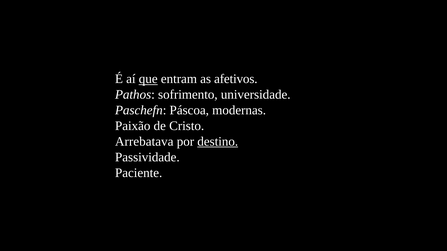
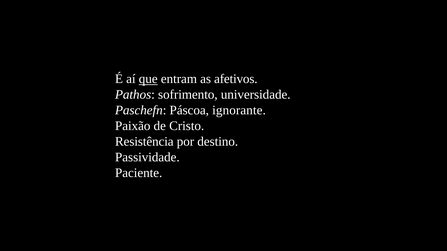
modernas: modernas -> ignorante
Arrebatava: Arrebatava -> Resistência
destino underline: present -> none
